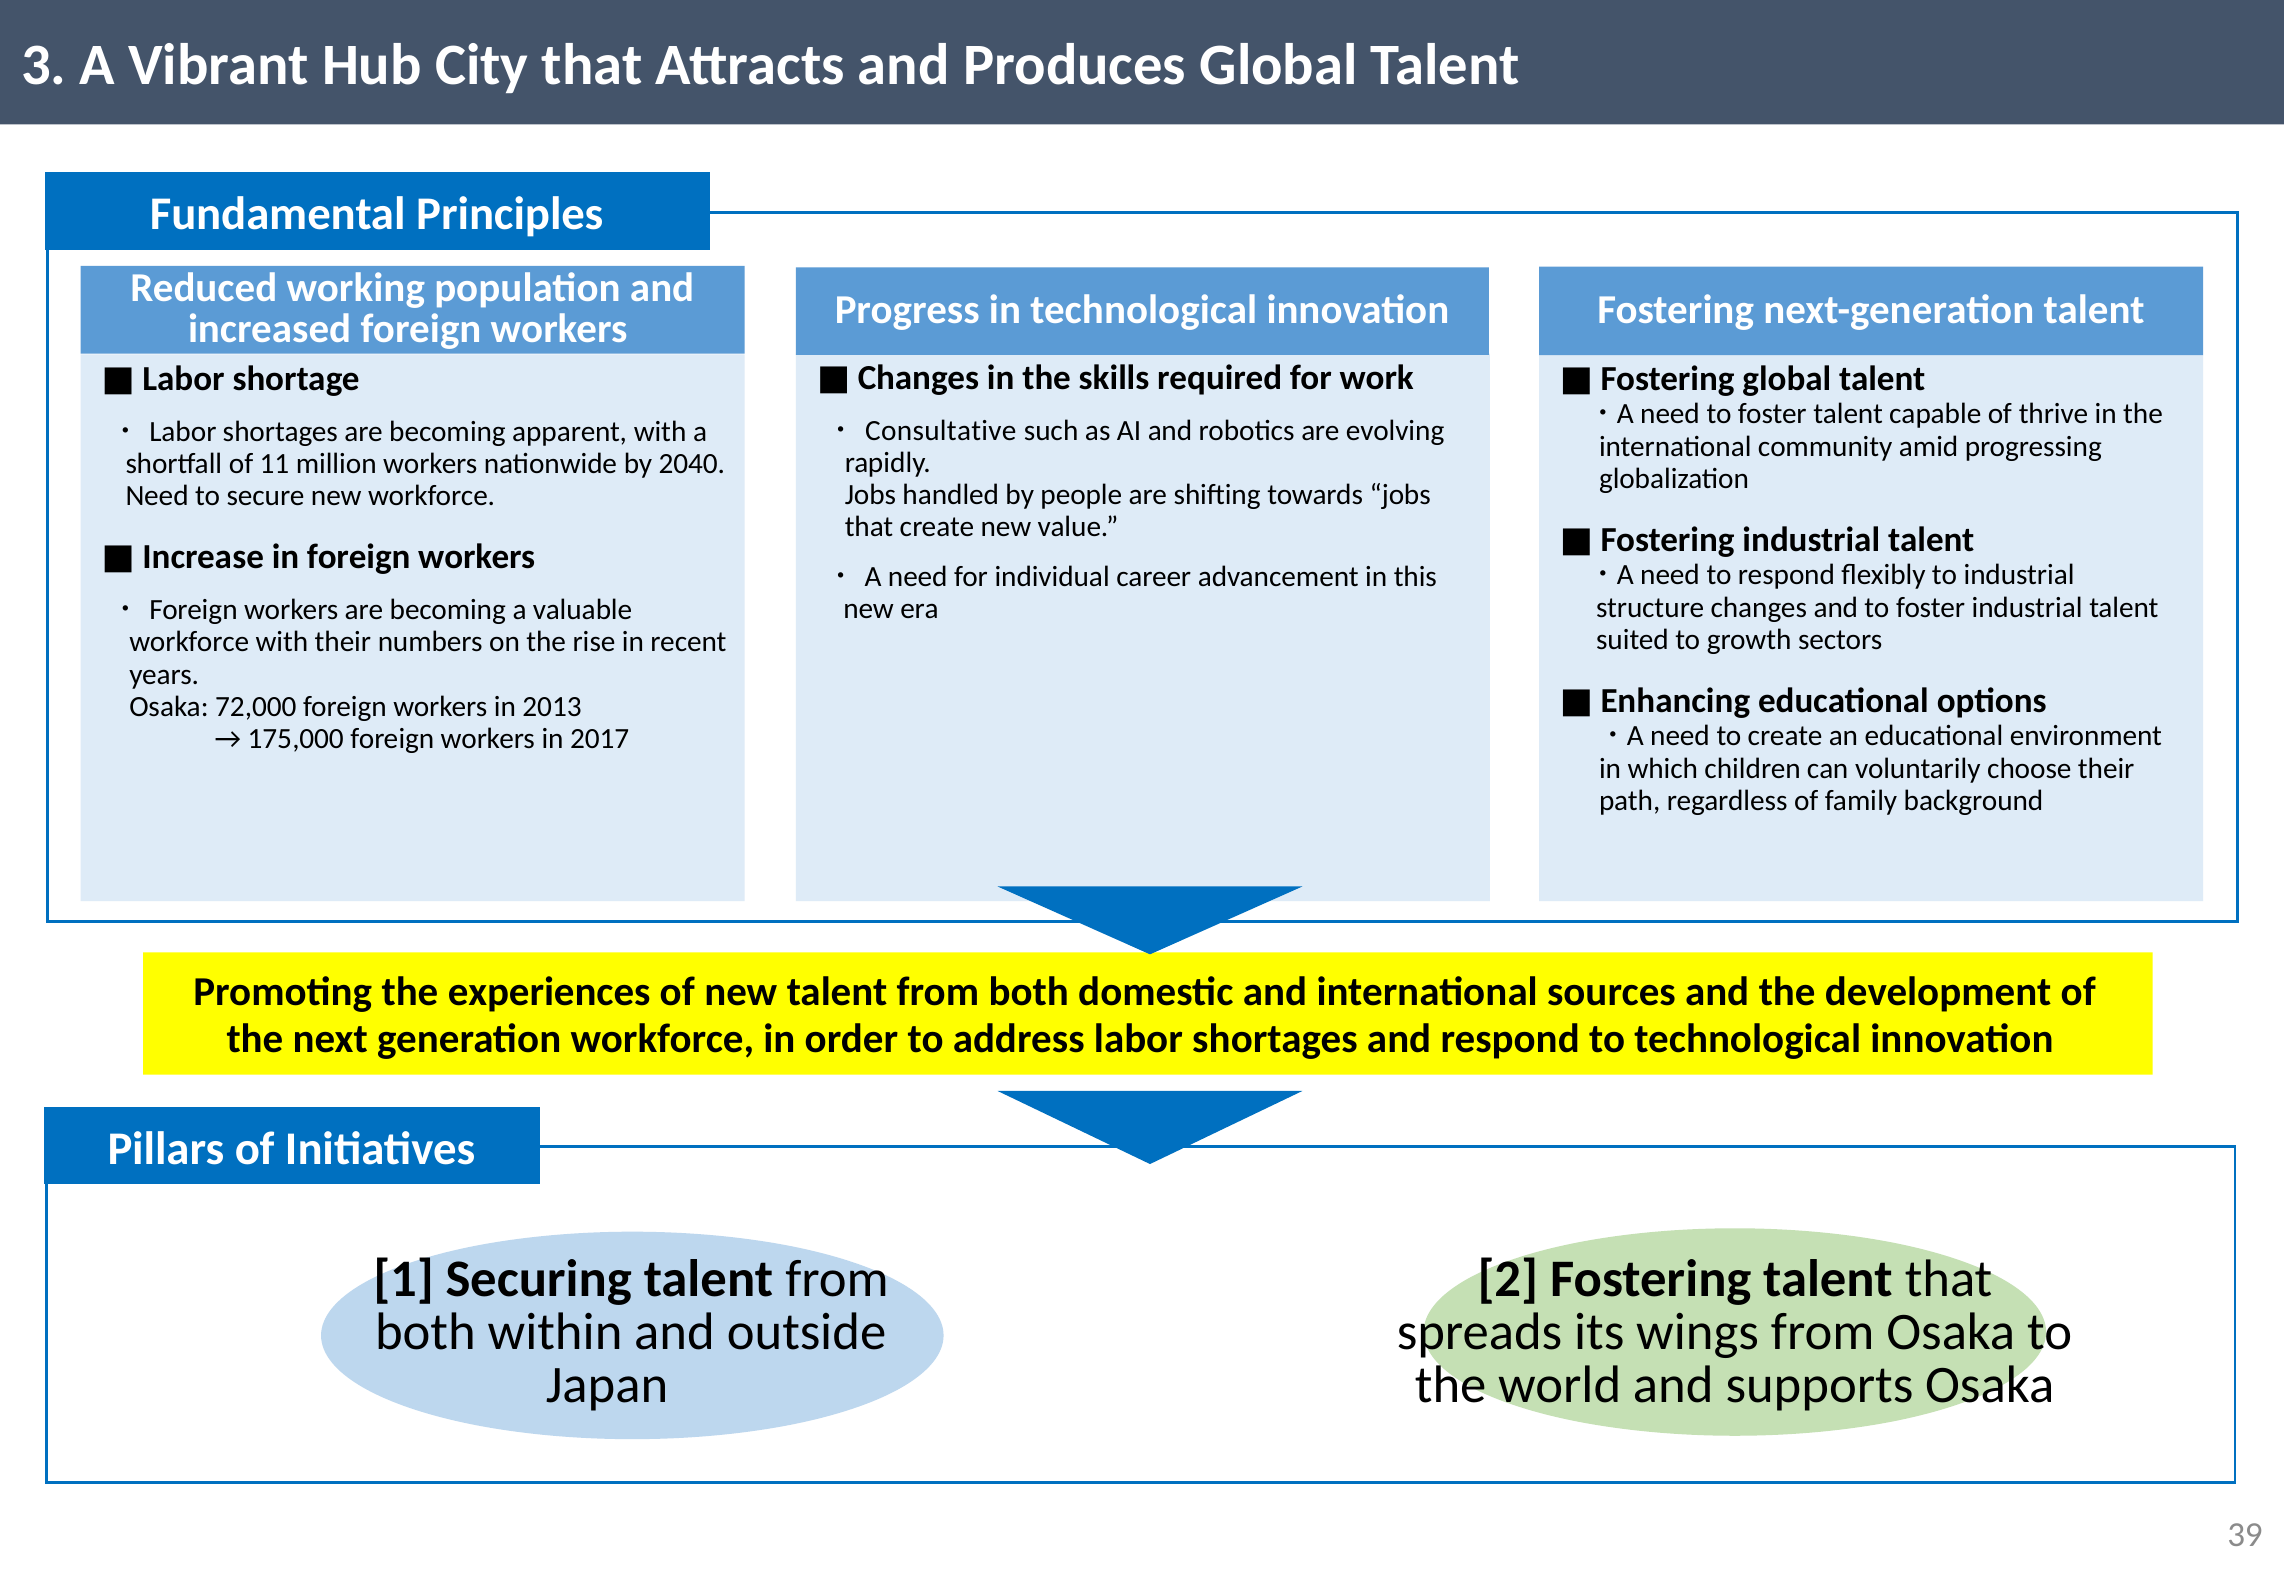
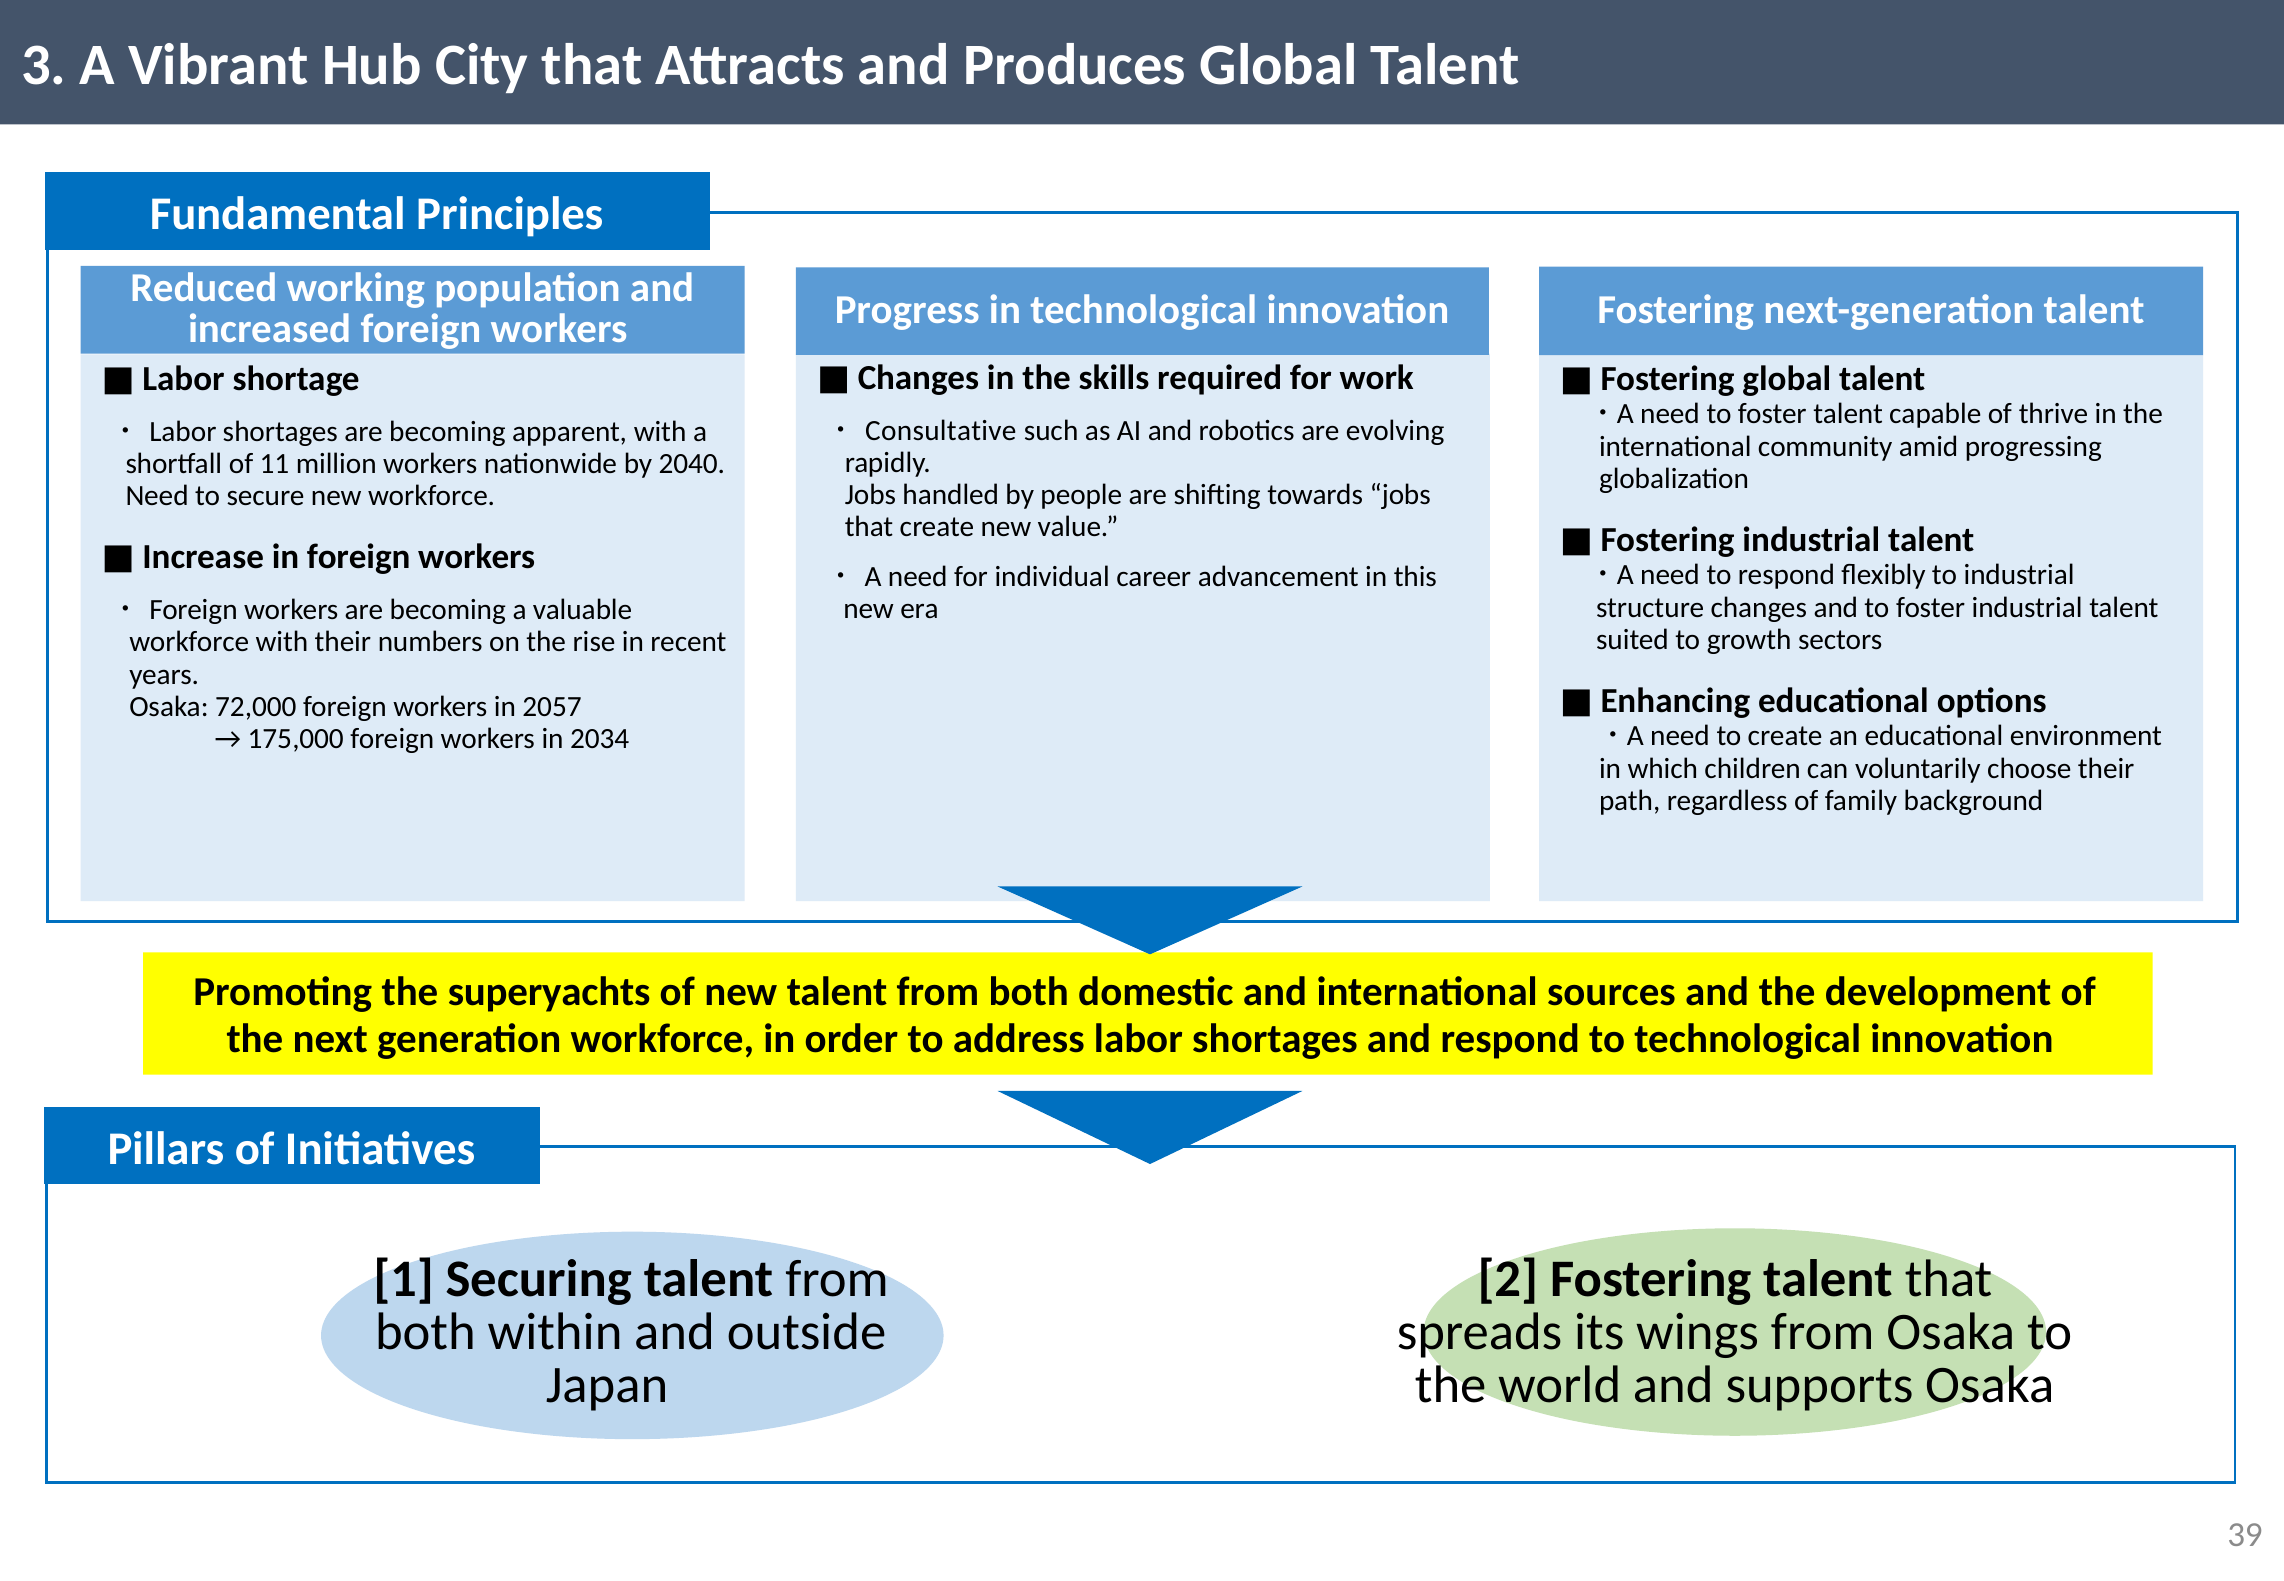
2013: 2013 -> 2057
2017: 2017 -> 2034
experiences: experiences -> superyachts
